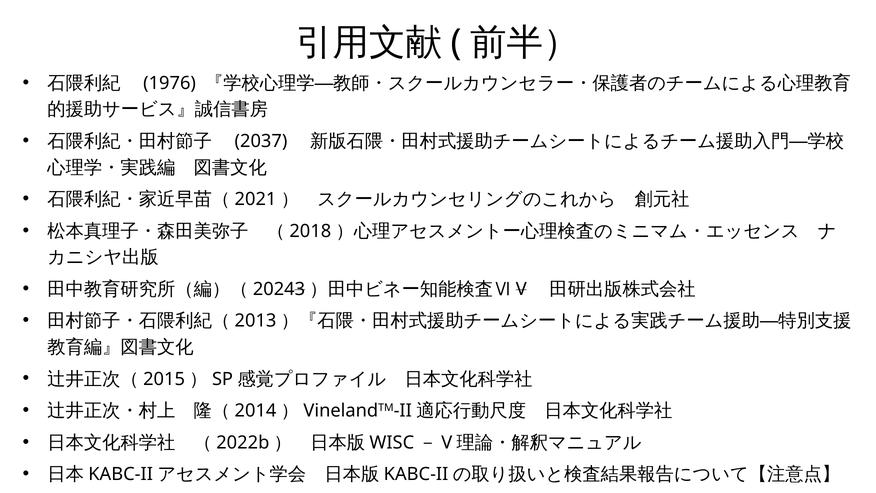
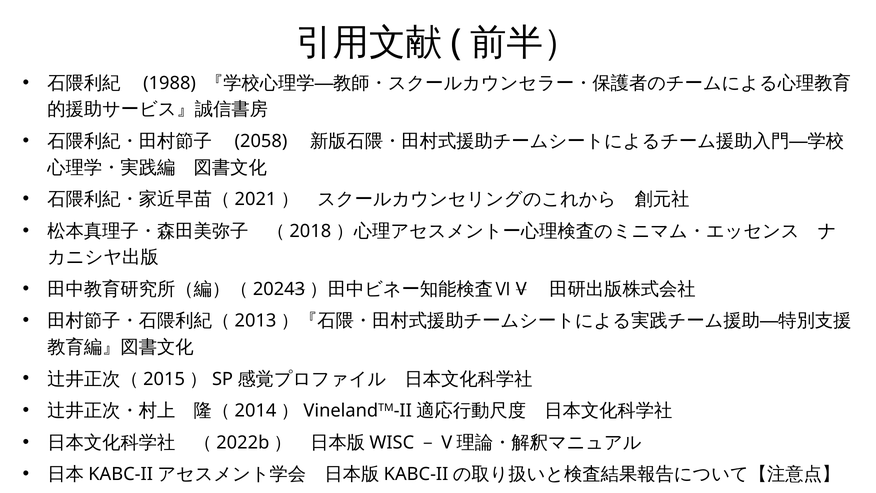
1976: 1976 -> 1988
2037: 2037 -> 2058
